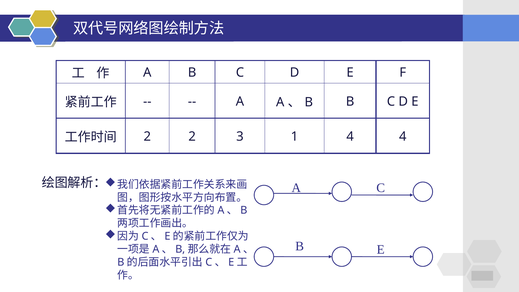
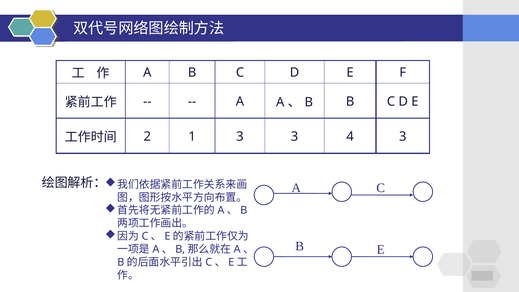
2 2: 2 -> 1
3 1: 1 -> 3
4 4: 4 -> 3
